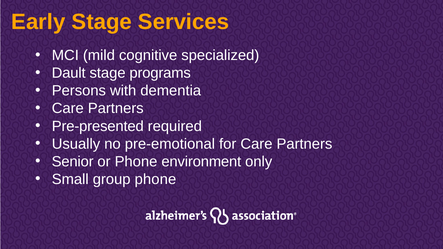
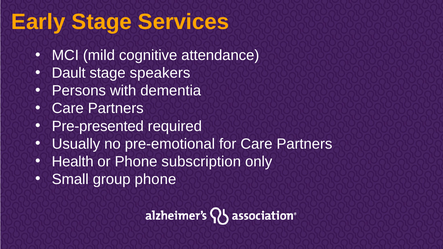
specialized: specialized -> attendance
programs: programs -> speakers
Senior: Senior -> Health
environment: environment -> subscription
